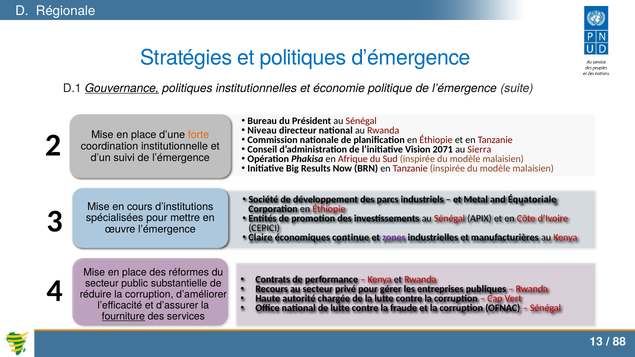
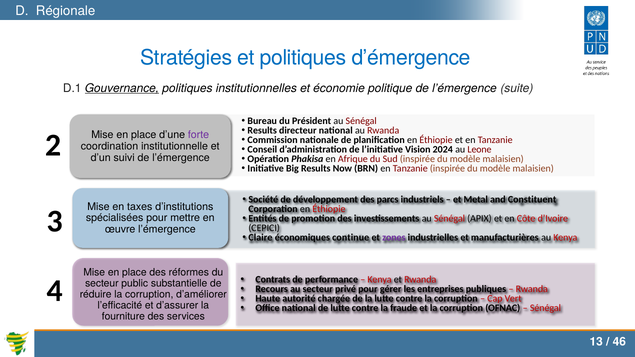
Niveau at (262, 131): Niveau -> Results
forte colour: orange -> purple
2071: 2071 -> 2024
Sierra: Sierra -> Leone
Équatoriale: Équatoriale -> Constituent
cours: cours -> taxes
fourniture underline: present -> none
88: 88 -> 46
